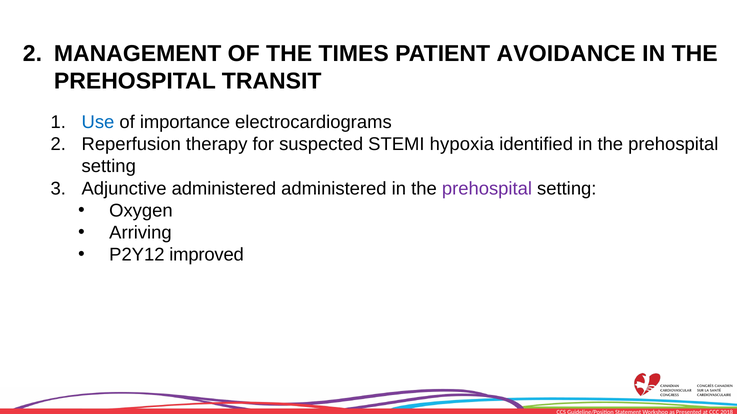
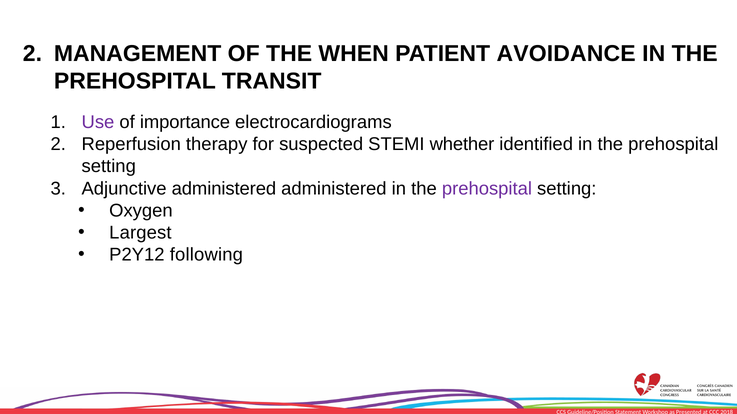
TIMES: TIMES -> WHEN
Use colour: blue -> purple
hypoxia: hypoxia -> whether
Arriving: Arriving -> Largest
improved: improved -> following
